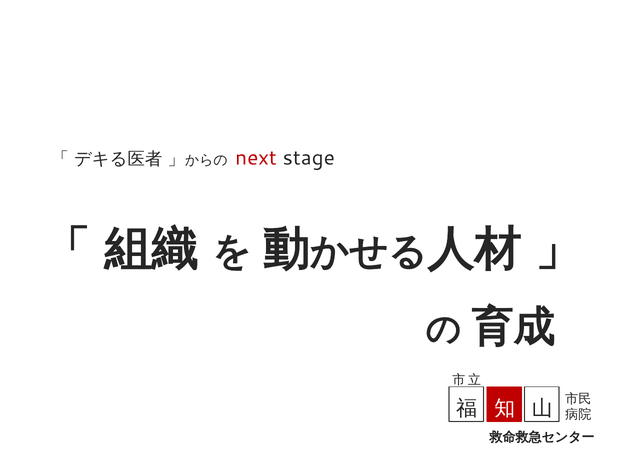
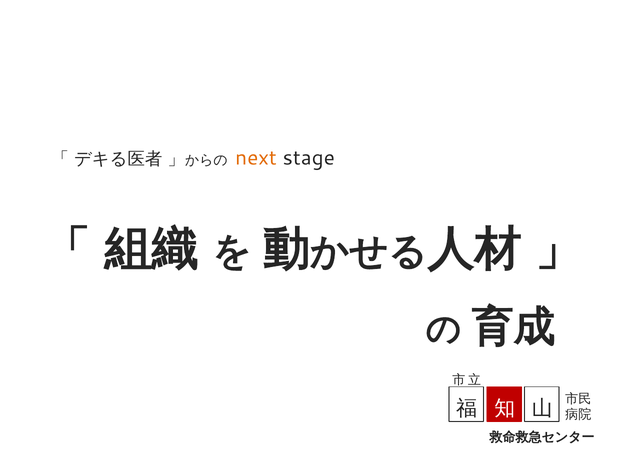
next colour: red -> orange
